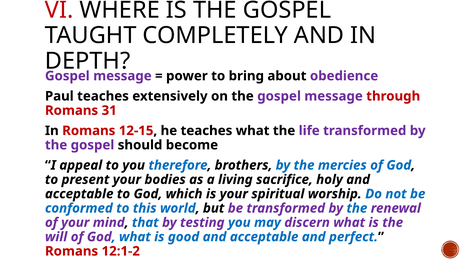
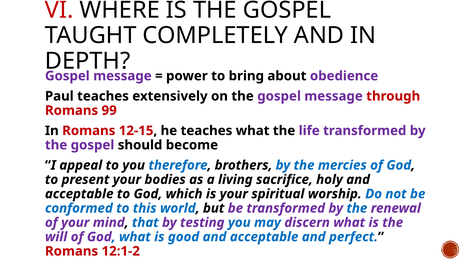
31: 31 -> 99
